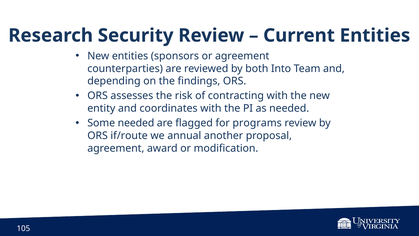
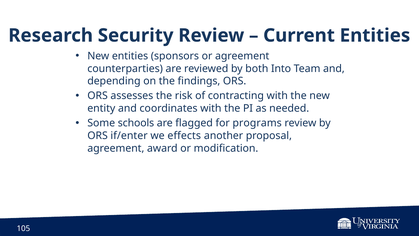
Some needed: needed -> schools
if/route: if/route -> if/enter
annual: annual -> effects
